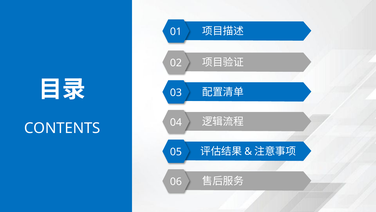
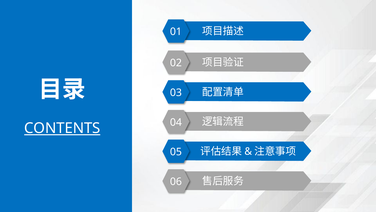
CONTENTS underline: none -> present
